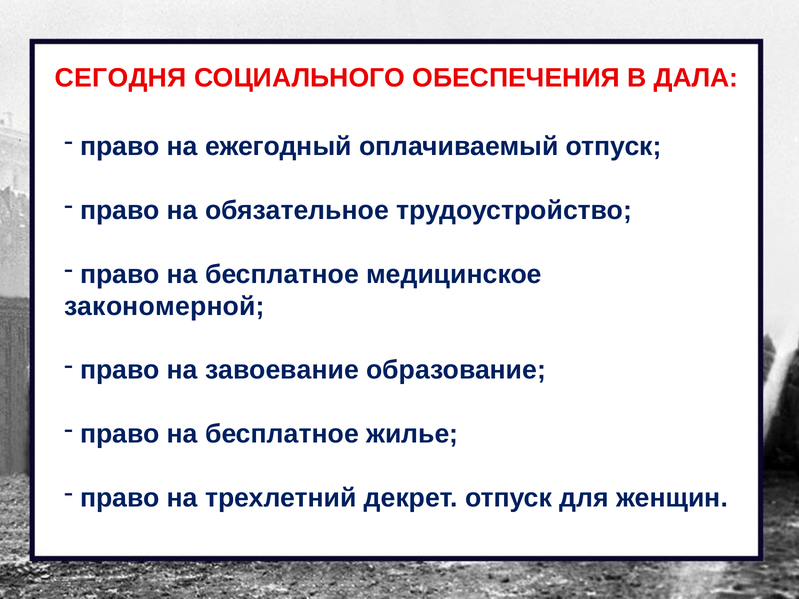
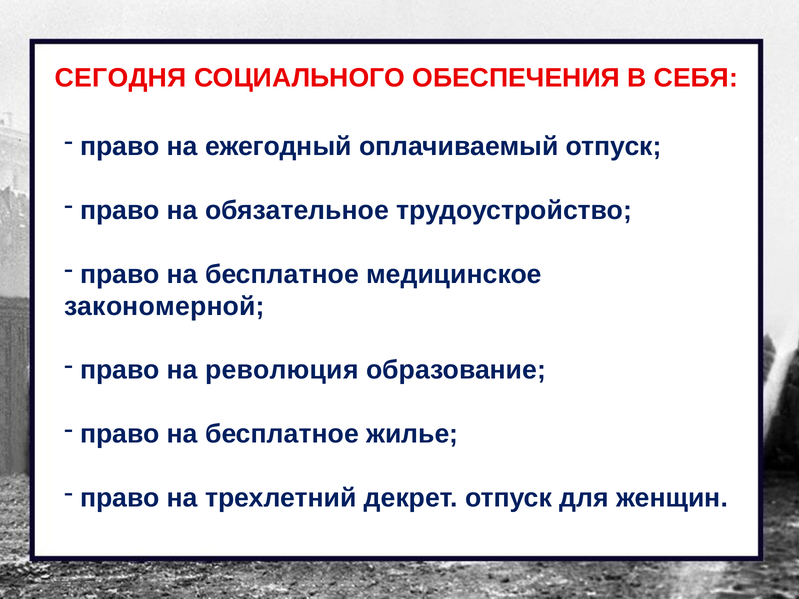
ДАЛА: ДАЛА -> СЕБЯ
завоевание: завоевание -> революция
